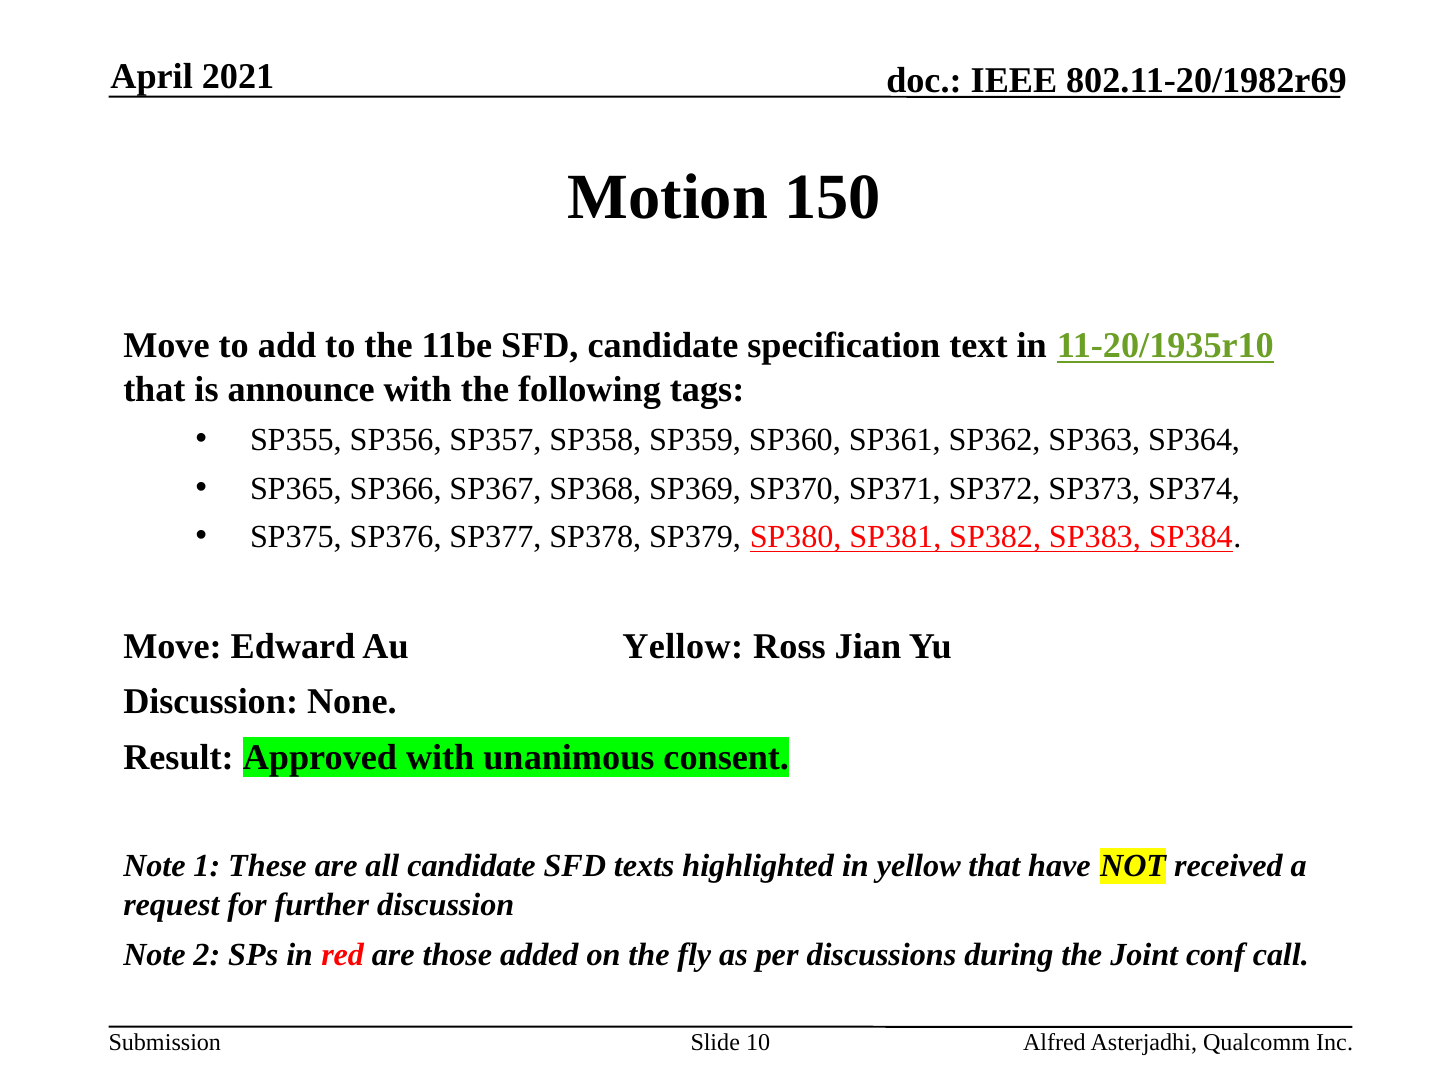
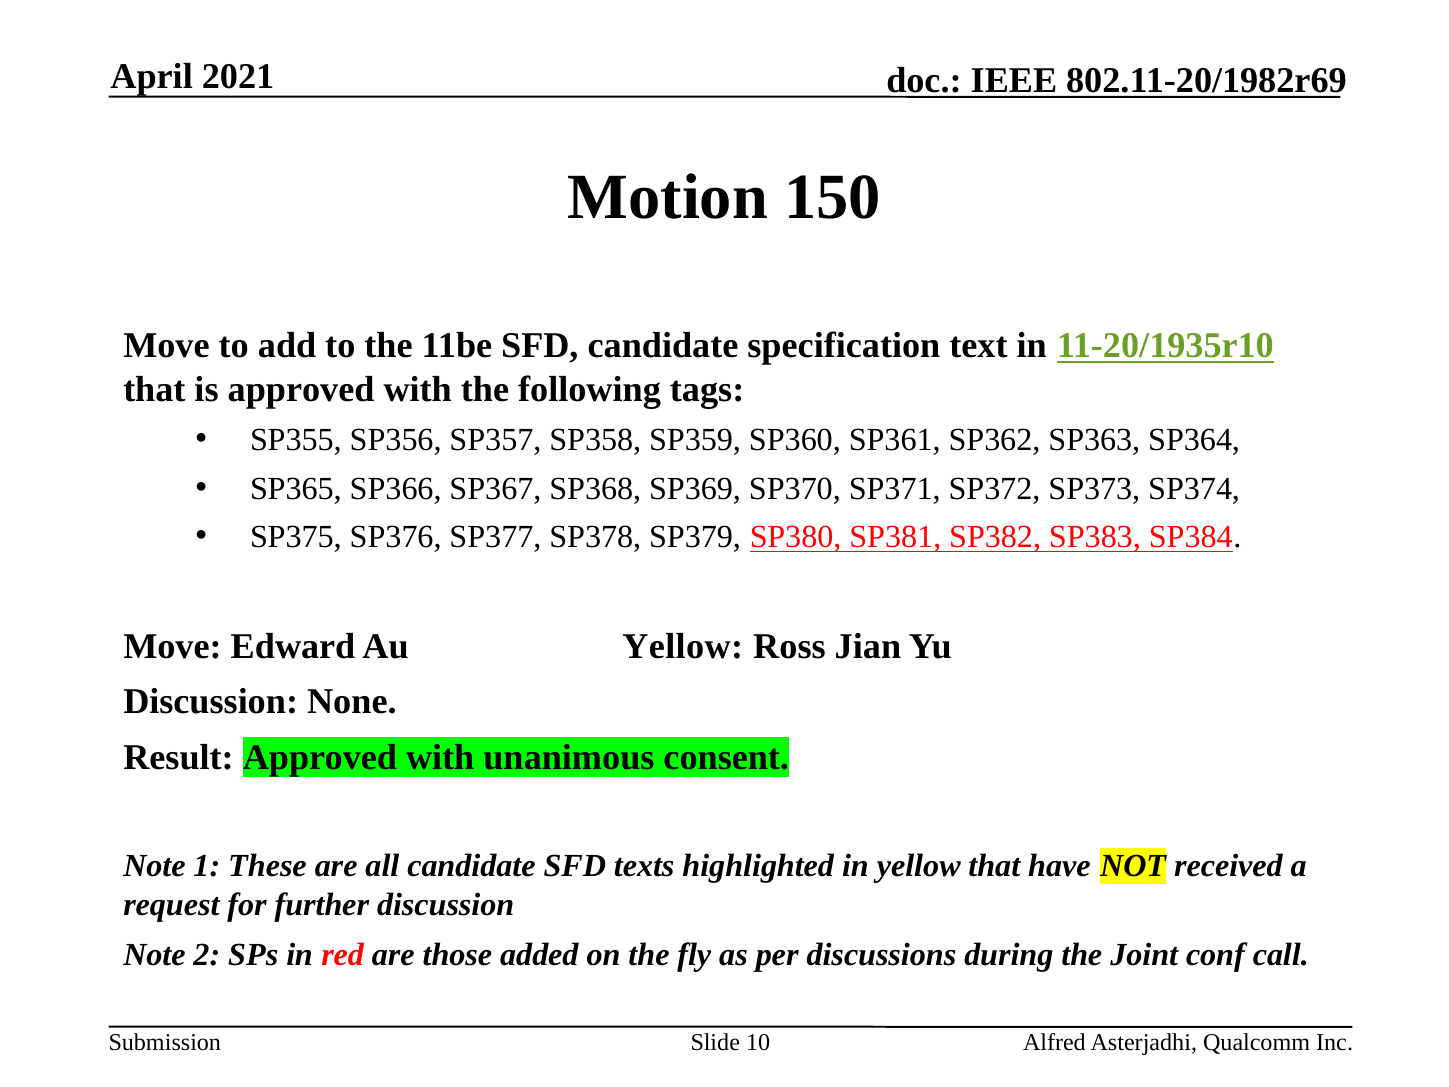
is announce: announce -> approved
